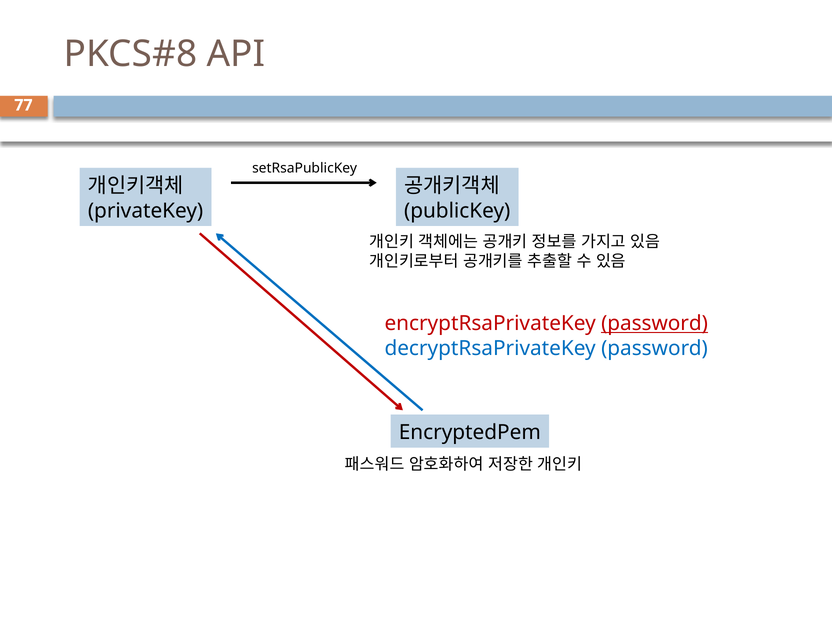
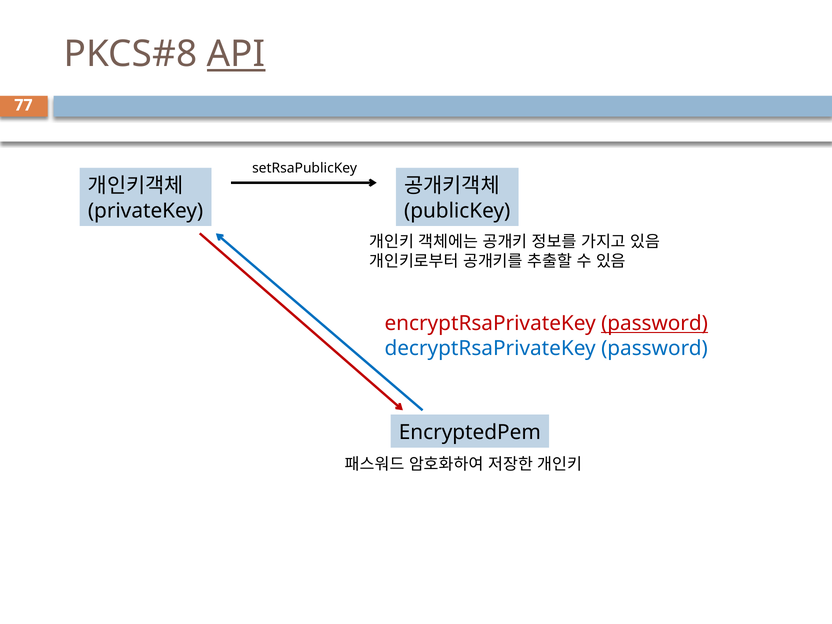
API underline: none -> present
